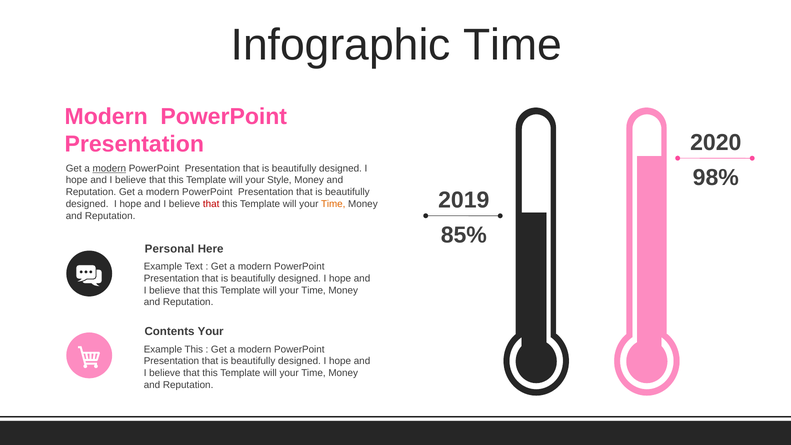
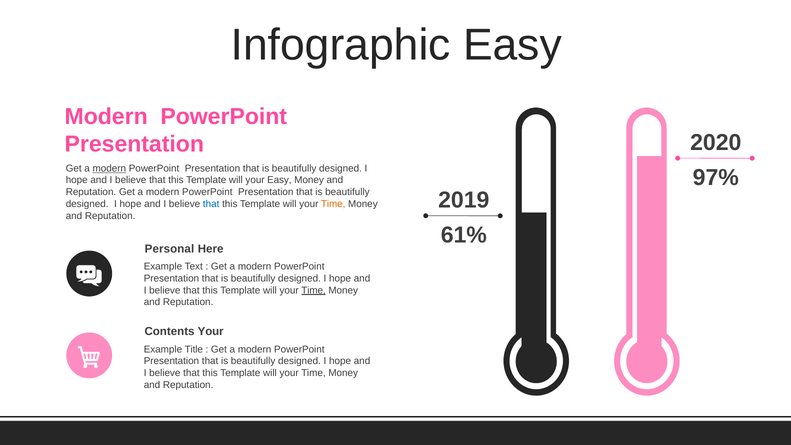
Infographic Time: Time -> Easy
98%: 98% -> 97%
your Style: Style -> Easy
that at (211, 204) colour: red -> blue
85%: 85% -> 61%
Time at (314, 290) underline: none -> present
Example This: This -> Title
